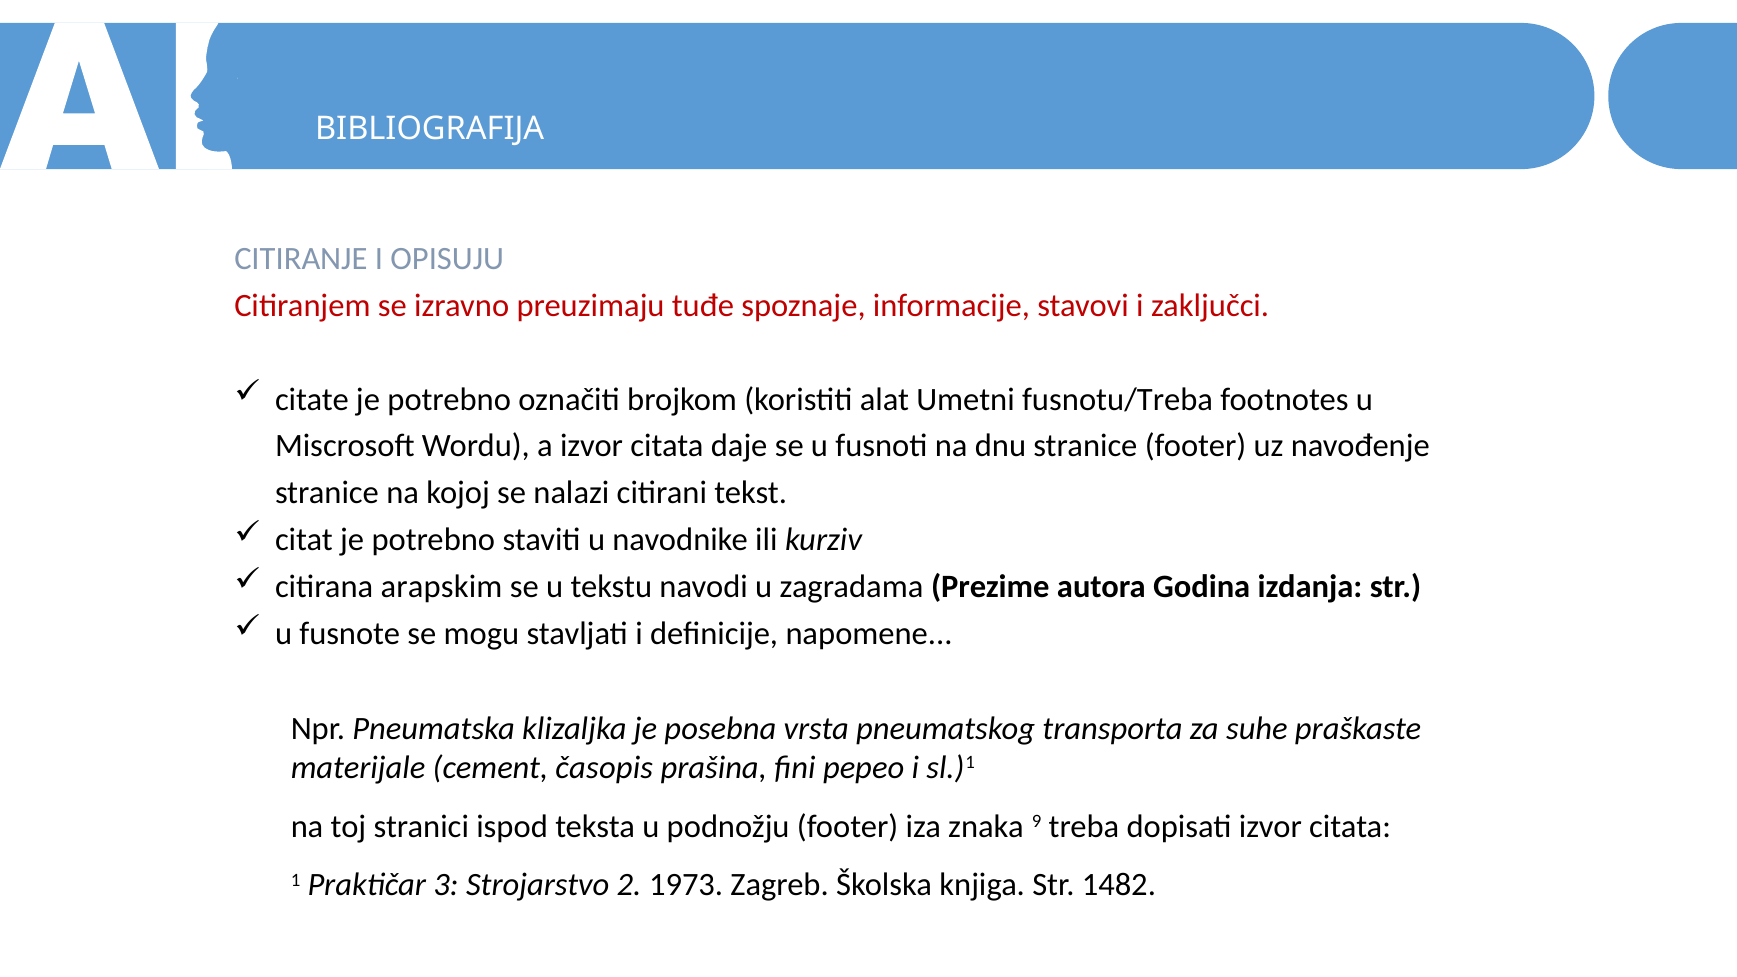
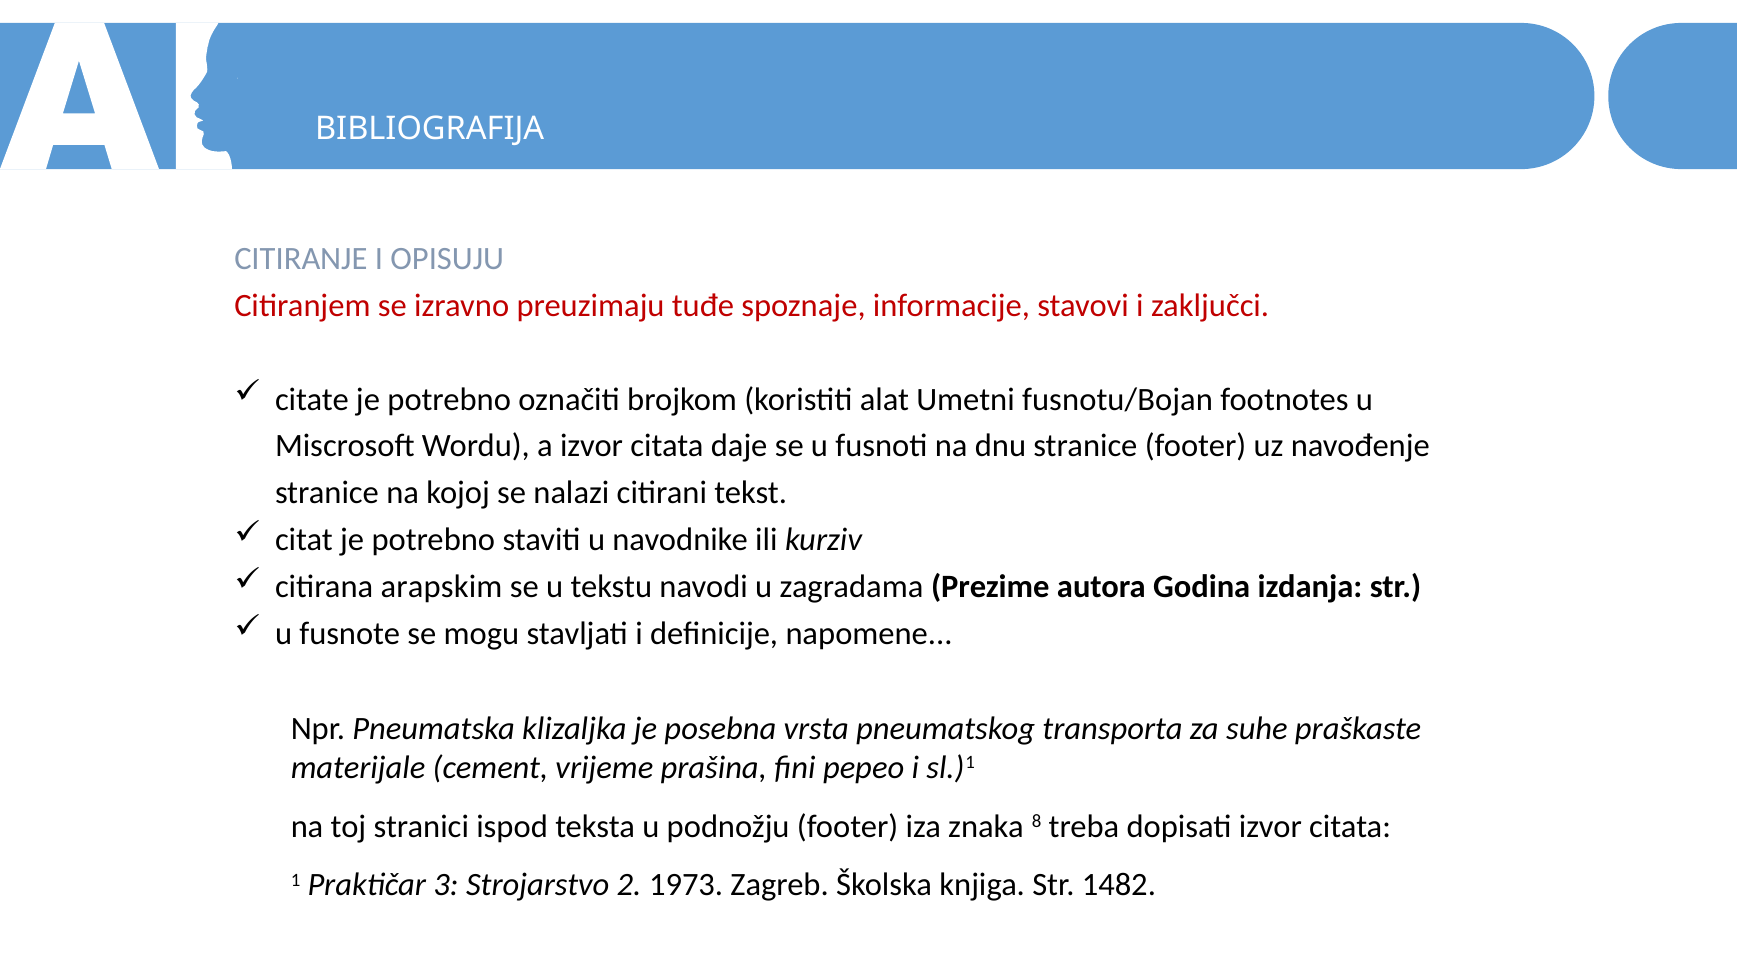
fusnotu/Treba: fusnotu/Treba -> fusnotu/Bojan
časopis: časopis -> vrijeme
9: 9 -> 8
